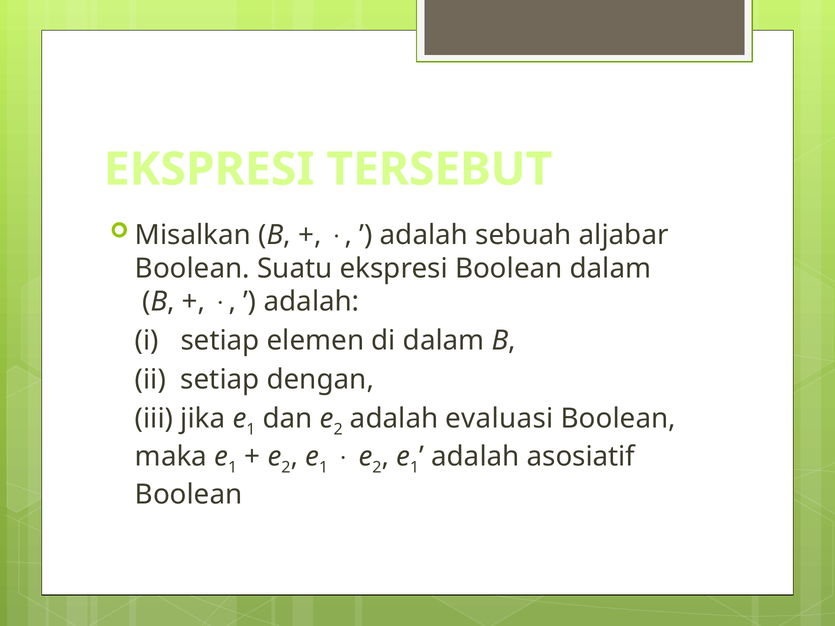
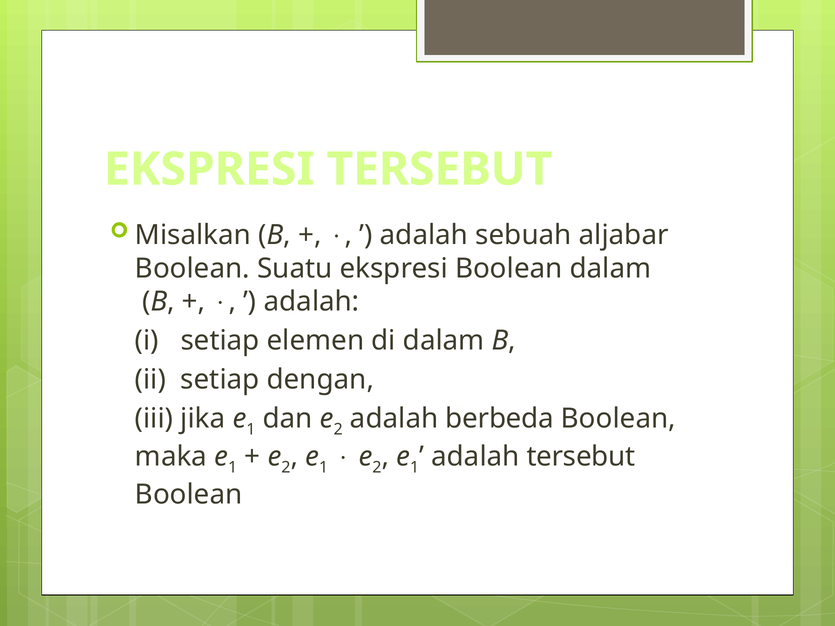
evaluasi: evaluasi -> berbeda
adalah asosiatif: asosiatif -> tersebut
